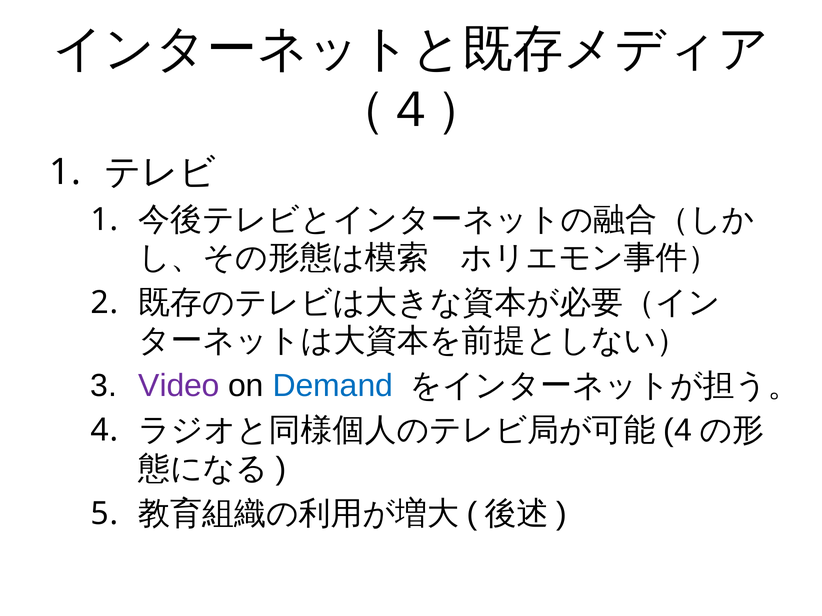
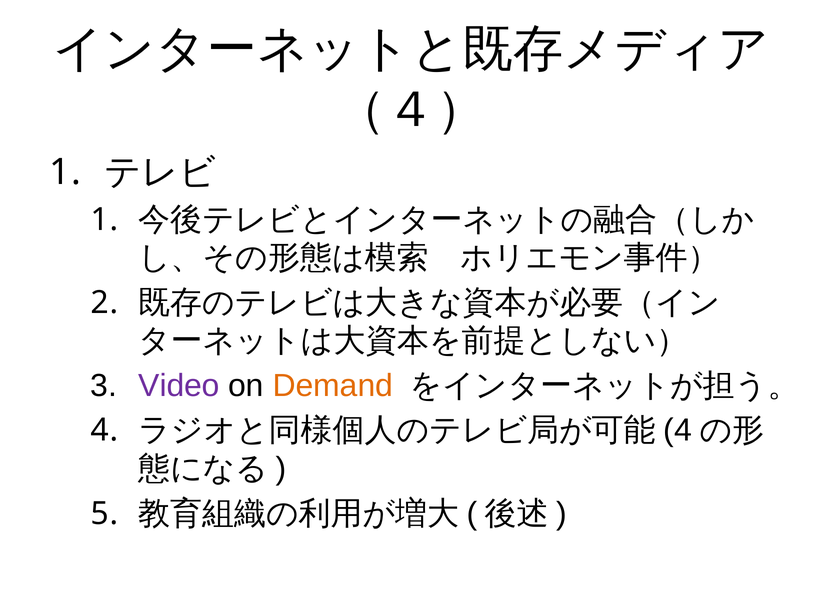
Demand colour: blue -> orange
